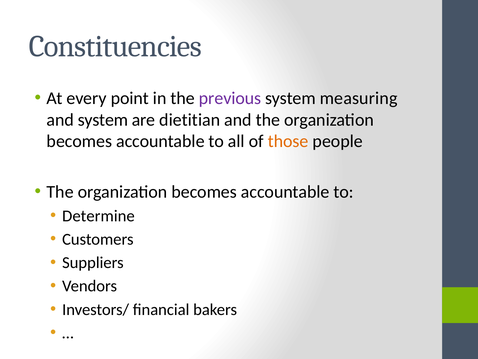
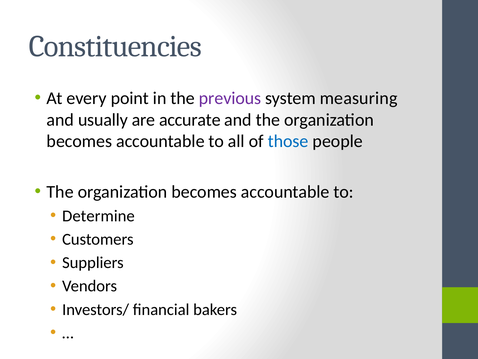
and system: system -> usually
dietitian: dietitian -> accurate
those colour: orange -> blue
